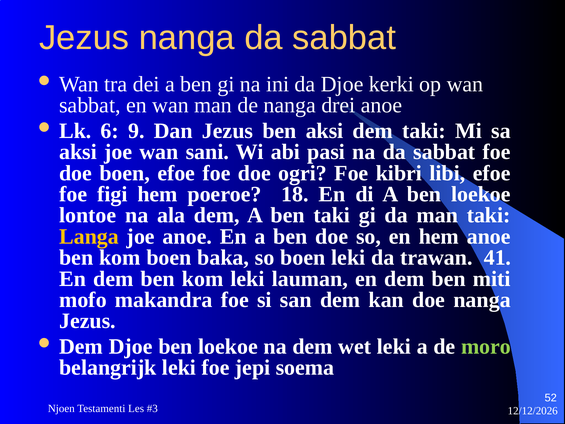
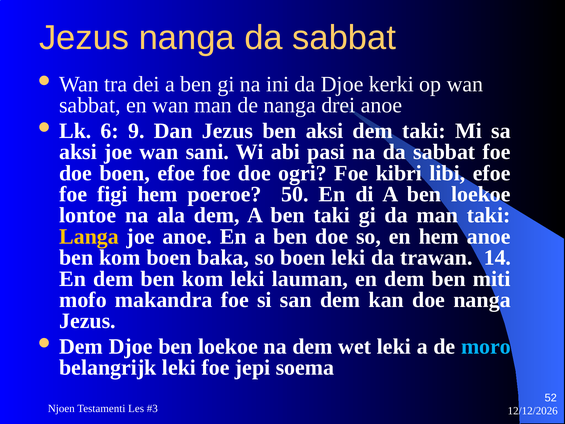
18: 18 -> 50
41: 41 -> 14
moro colour: light green -> light blue
